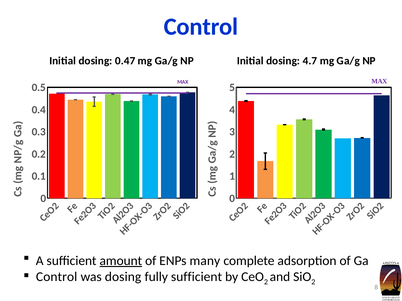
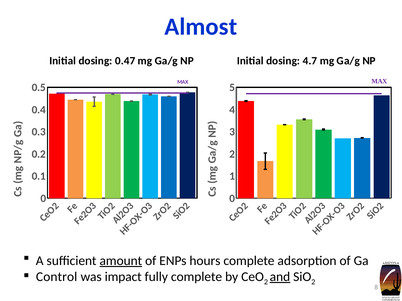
Control at (201, 27): Control -> Almost
many: many -> hours
was dosing: dosing -> impact
fully sufficient: sufficient -> complete
and underline: none -> present
